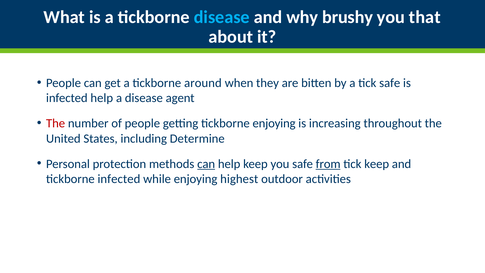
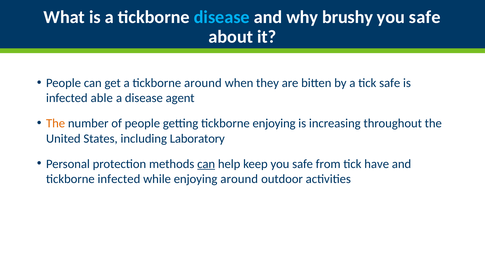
that at (425, 17): that -> safe
infected help: help -> able
The at (56, 123) colour: red -> orange
Determine: Determine -> Laboratory
from underline: present -> none
tick keep: keep -> have
enjoying highest: highest -> around
